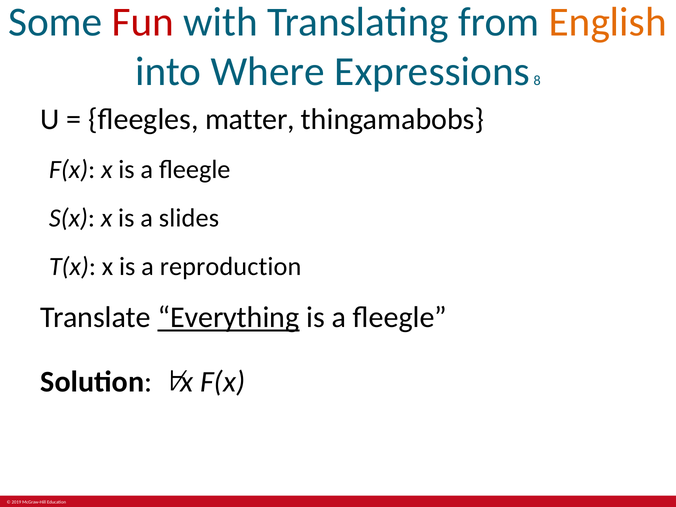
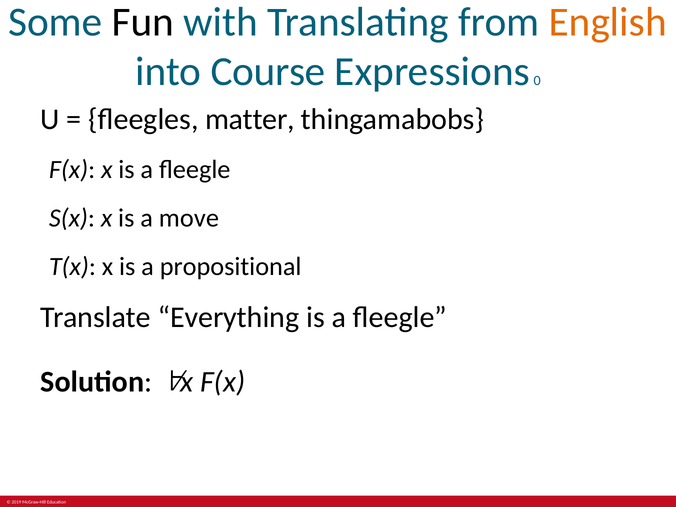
Fun colour: red -> black
Where: Where -> Course
8: 8 -> 0
slides: slides -> move
reproduction: reproduction -> propositional
Everything underline: present -> none
